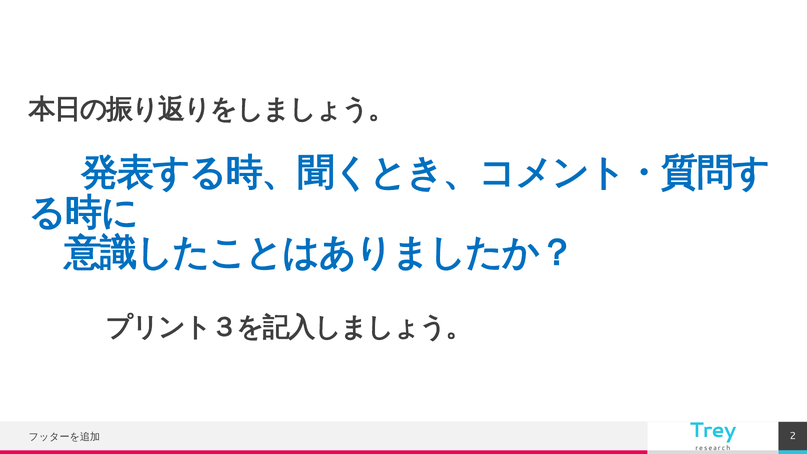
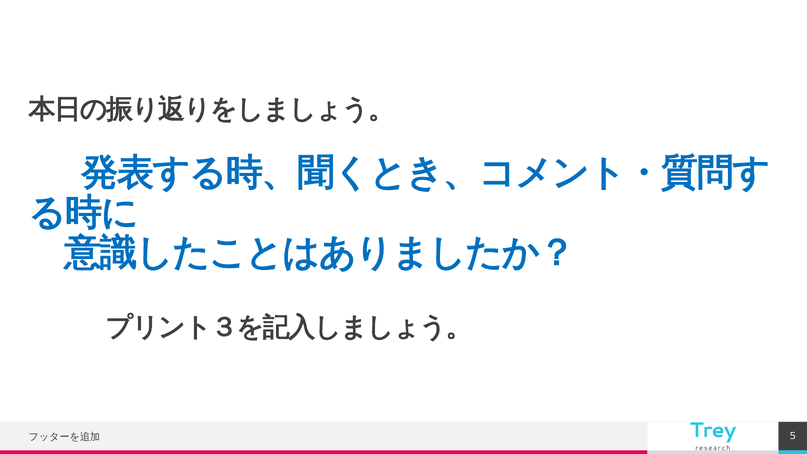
2: 2 -> 5
